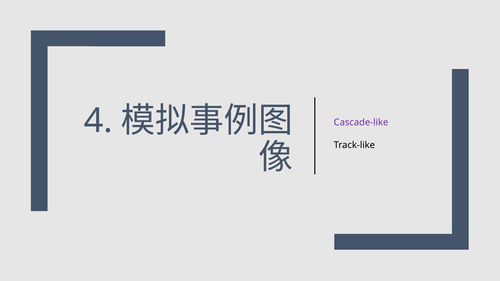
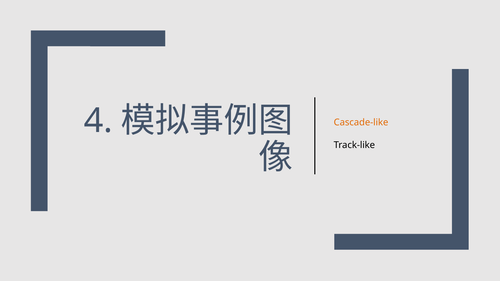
Cascade-like colour: purple -> orange
